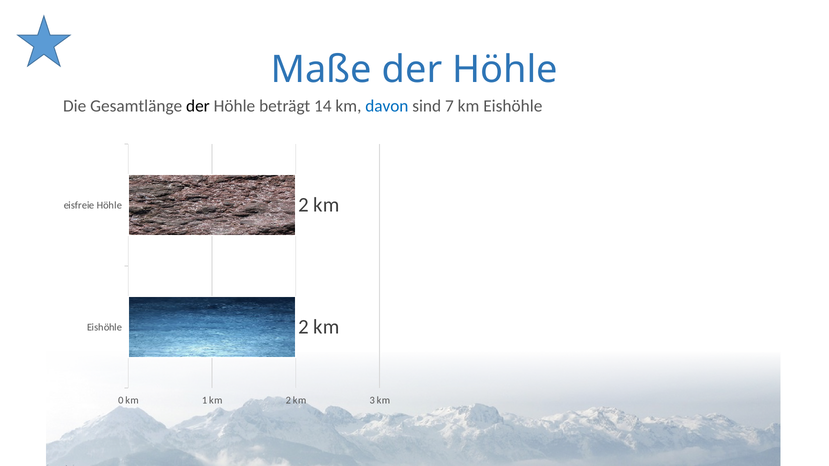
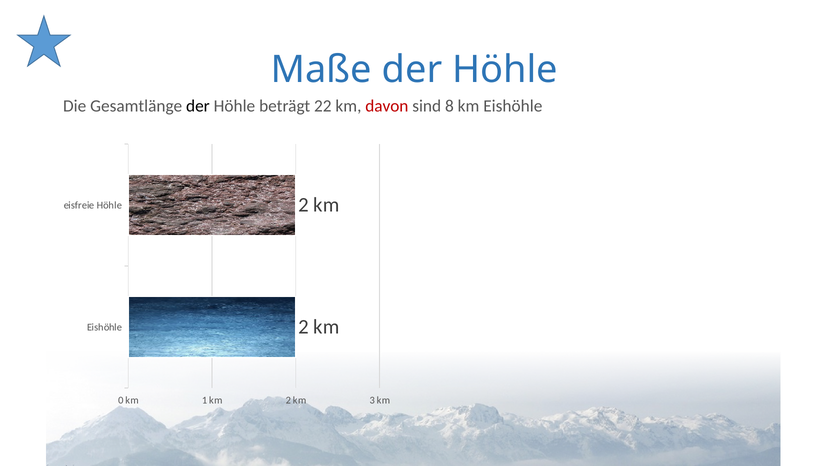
14: 14 -> 22
davon colour: blue -> red
7: 7 -> 8
